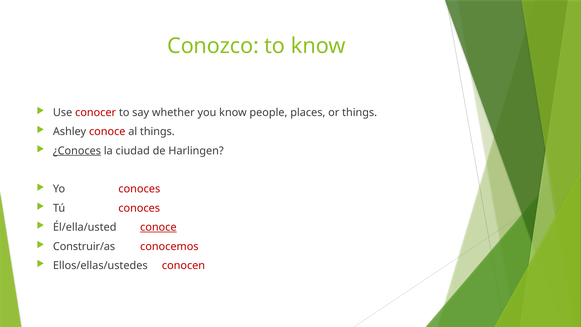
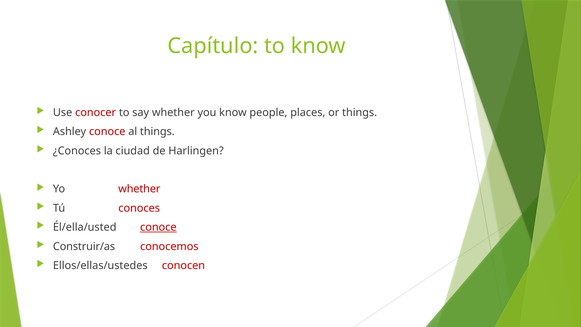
Conozco: Conozco -> Capítulo
¿Conoces underline: present -> none
Yo conoces: conoces -> whether
